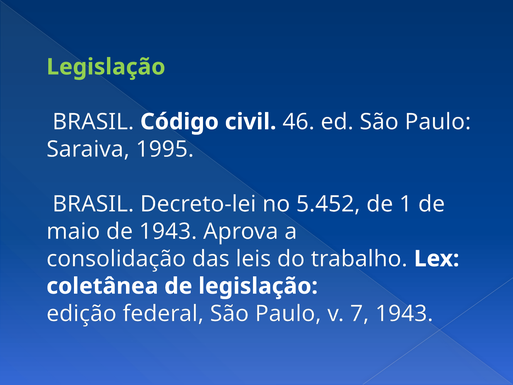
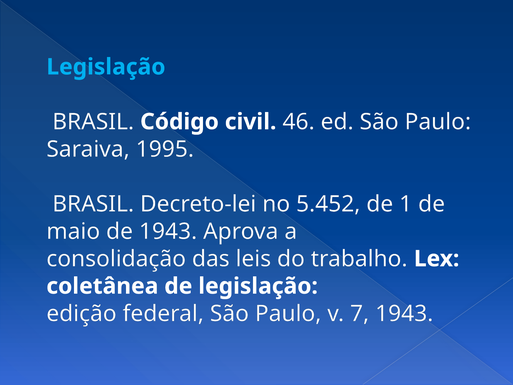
Legislação at (106, 67) colour: light green -> light blue
